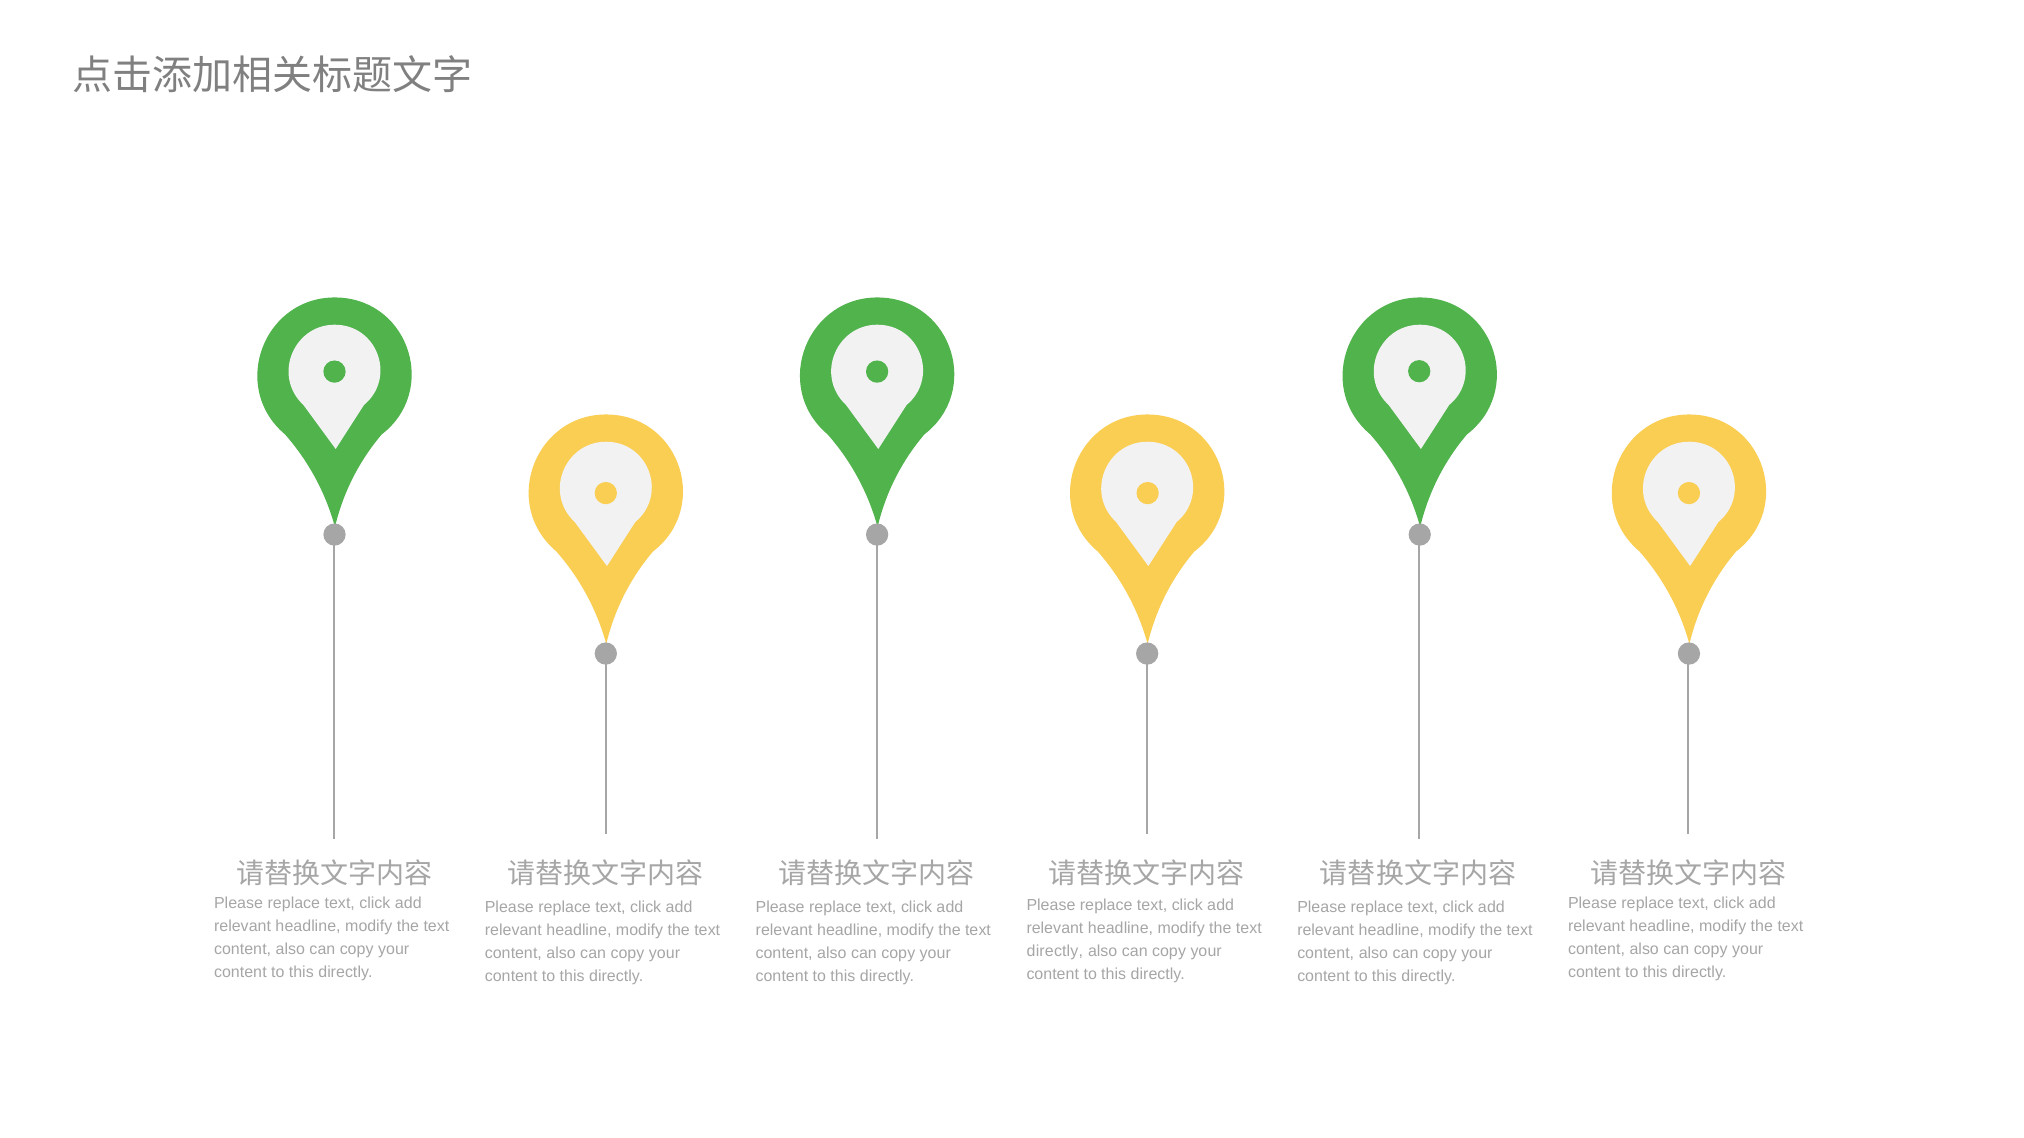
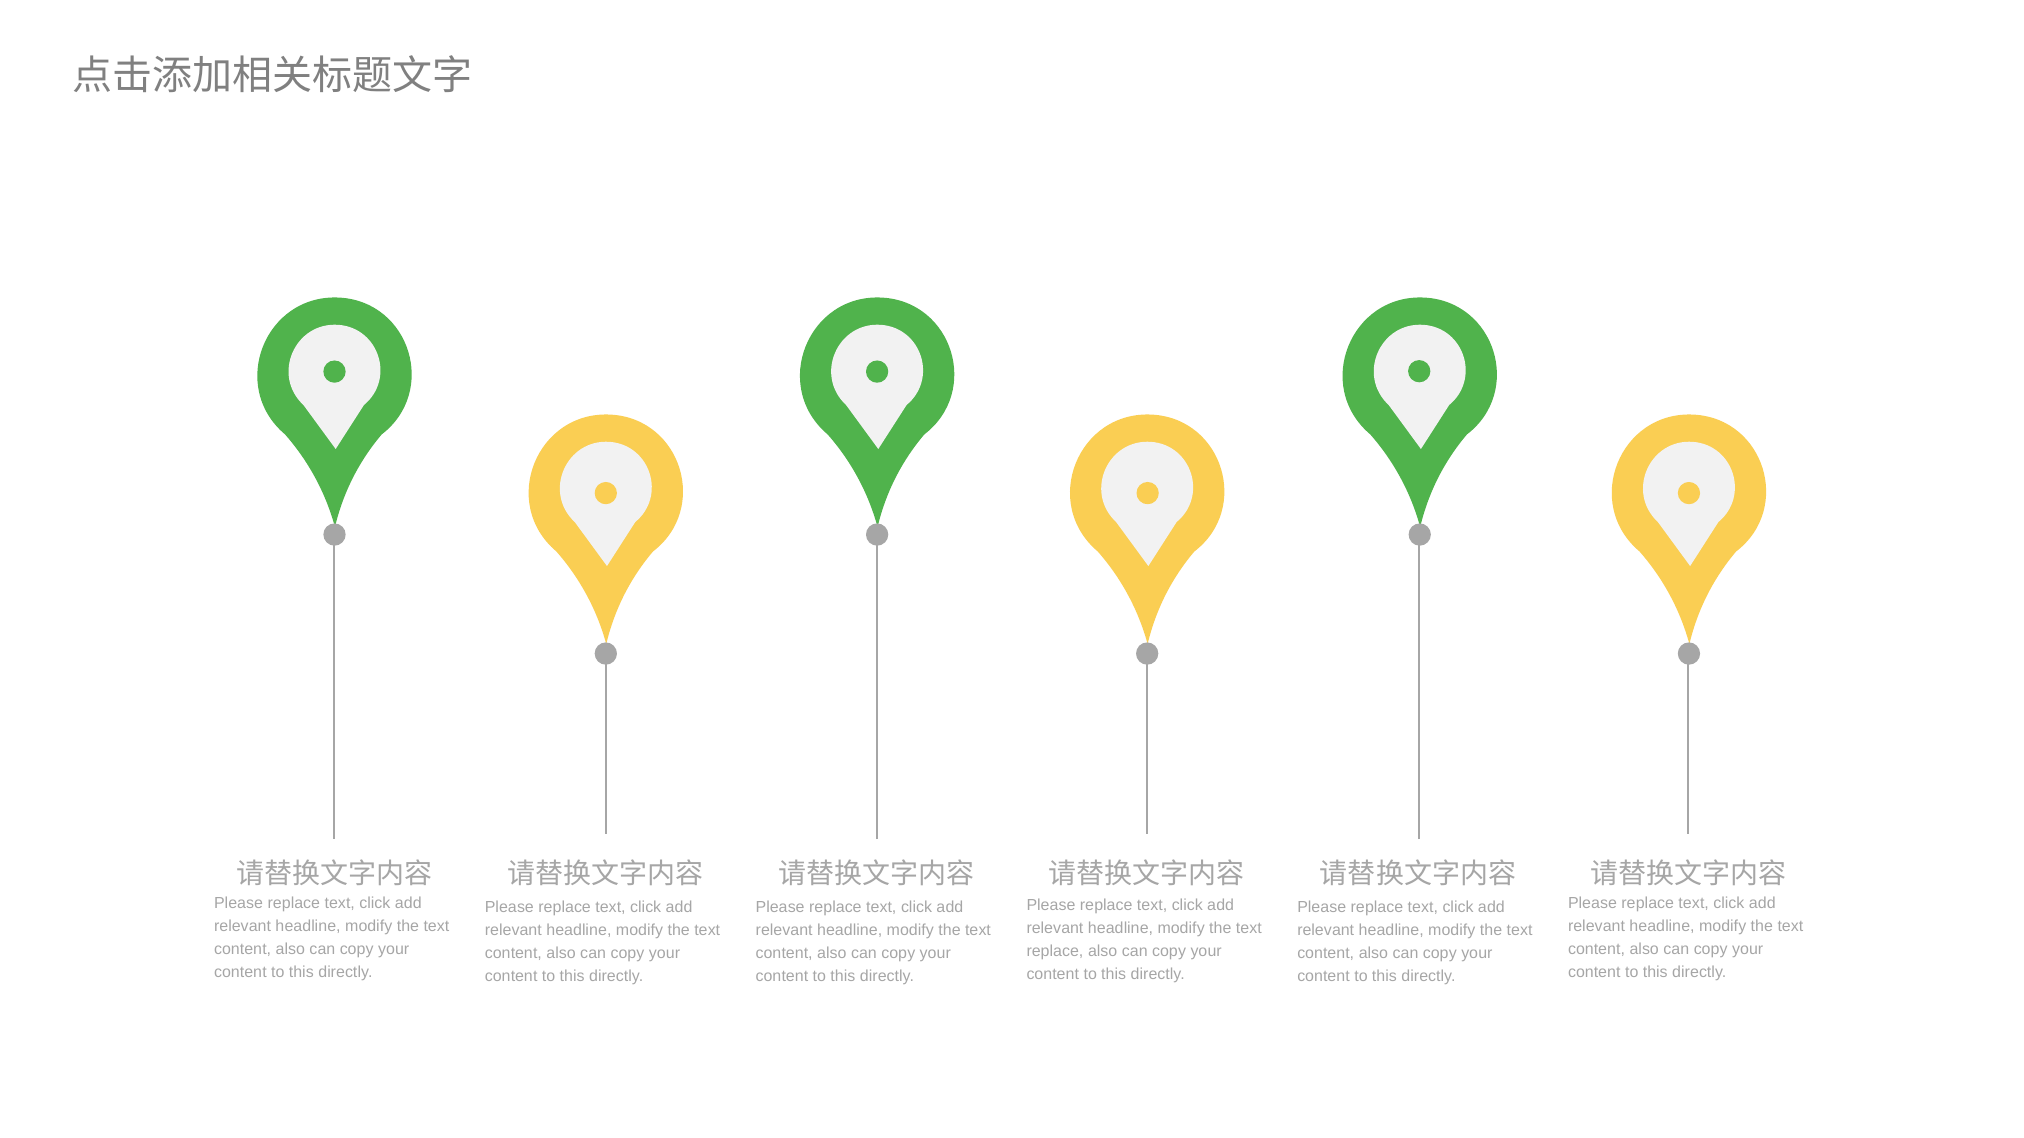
directly at (1055, 952): directly -> replace
